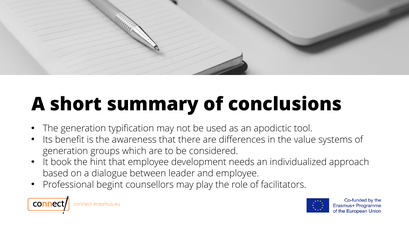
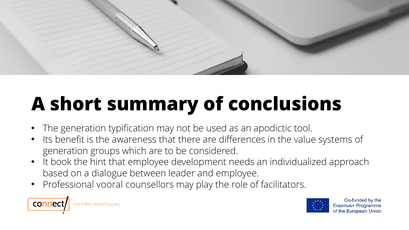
begint: begint -> vooral
